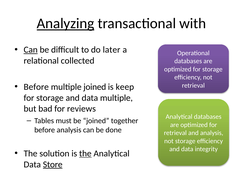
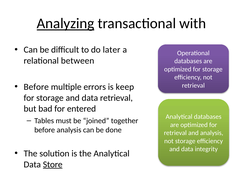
Can at (31, 50) underline: present -> none
collected: collected -> between
multiple joined: joined -> errors
data multiple: multiple -> retrieval
reviews: reviews -> entered
the at (85, 154) underline: present -> none
